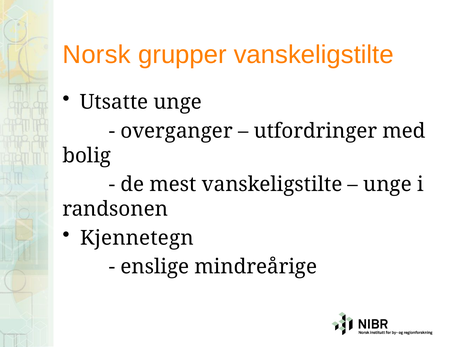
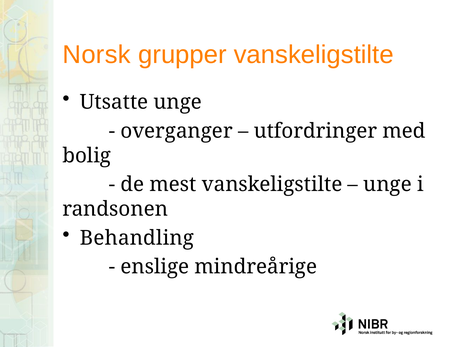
Kjennetegn: Kjennetegn -> Behandling
